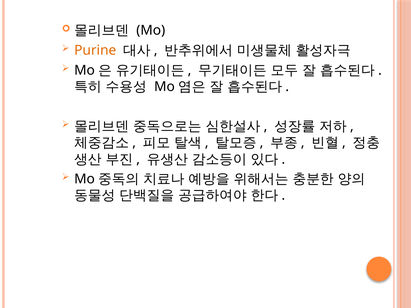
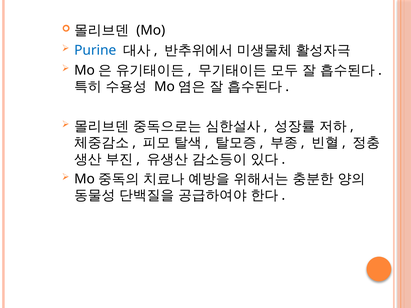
Purine colour: orange -> blue
